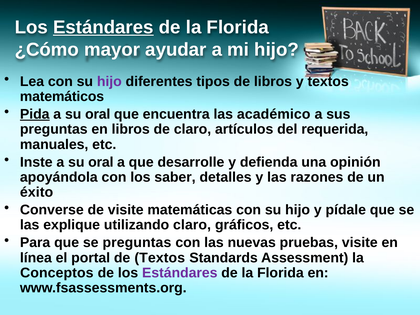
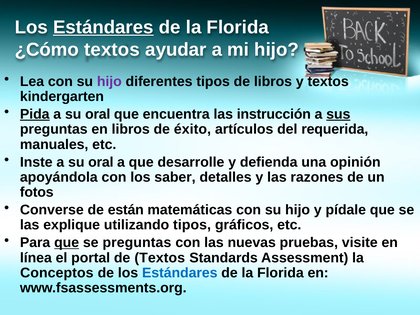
¿Cómo mayor: mayor -> textos
matemáticos: matemáticos -> kindergarten
académico: académico -> instrucción
sus underline: none -> present
de claro: claro -> éxito
éxito: éxito -> fotos
de visite: visite -> están
utilizando claro: claro -> tipos
que at (67, 243) underline: none -> present
Estándares at (180, 273) colour: purple -> blue
